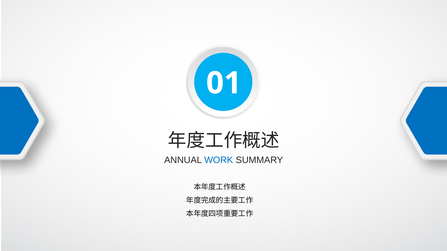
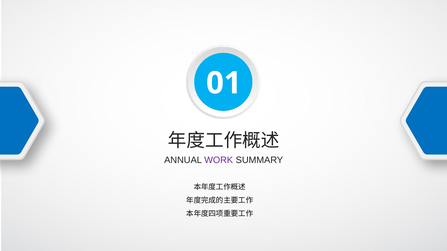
WORK colour: blue -> purple
